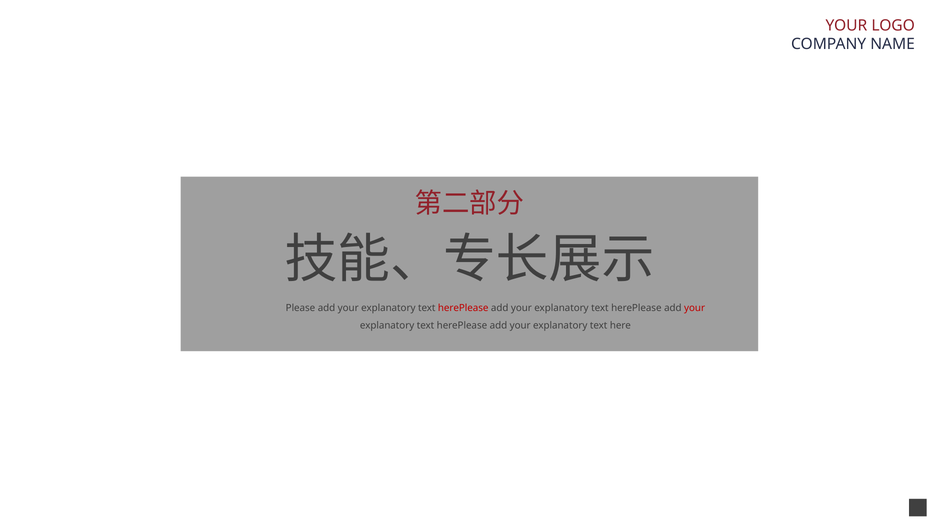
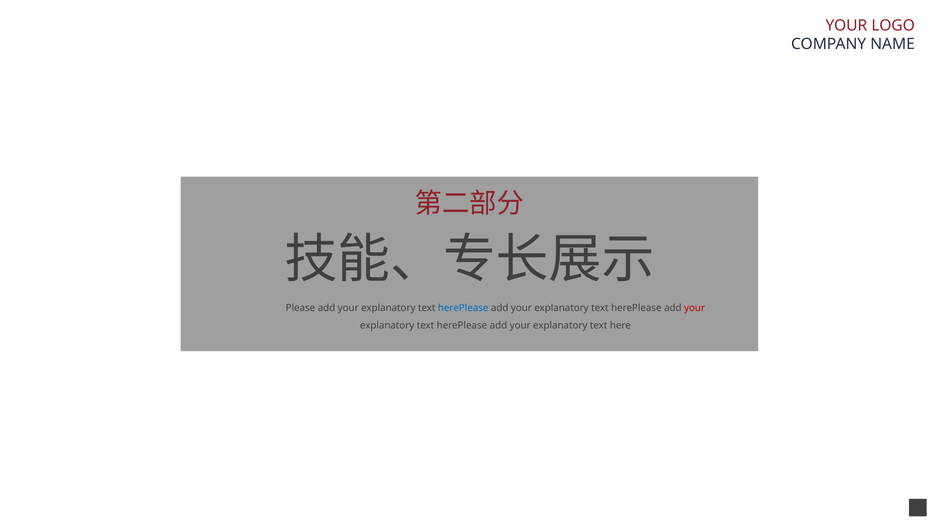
herePlease at (463, 308) colour: red -> blue
